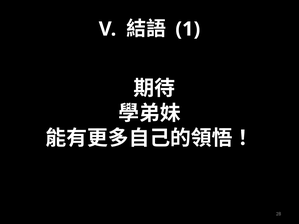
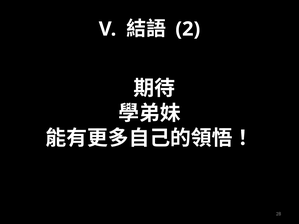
1: 1 -> 2
